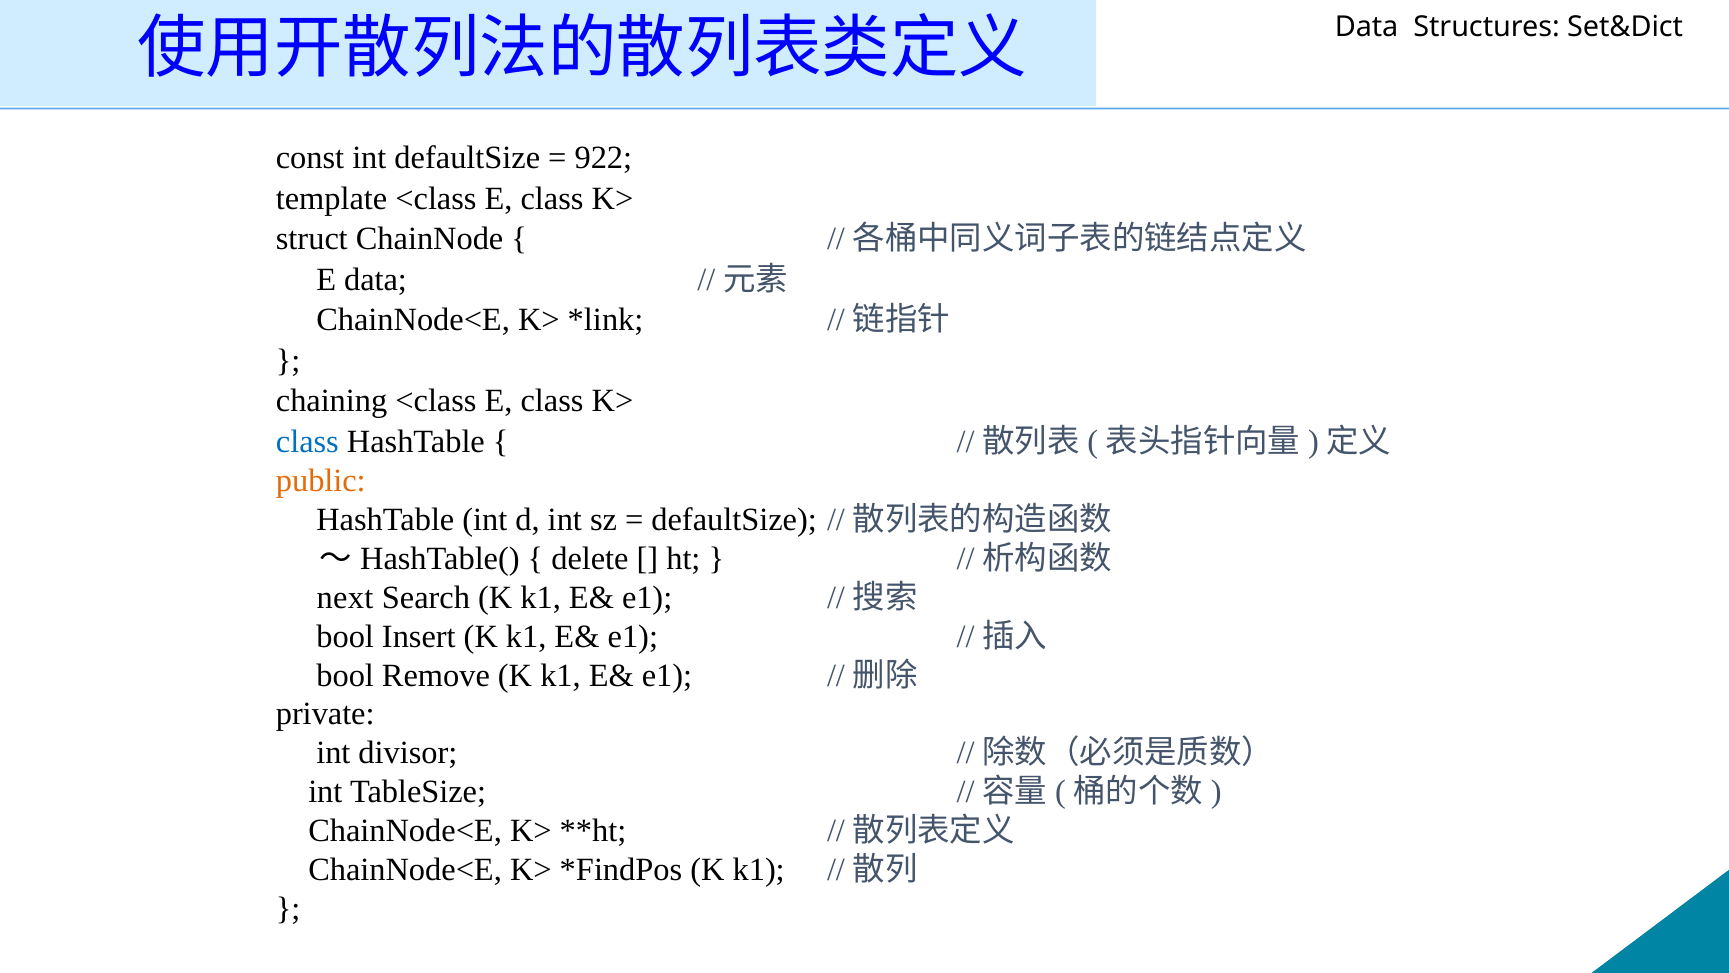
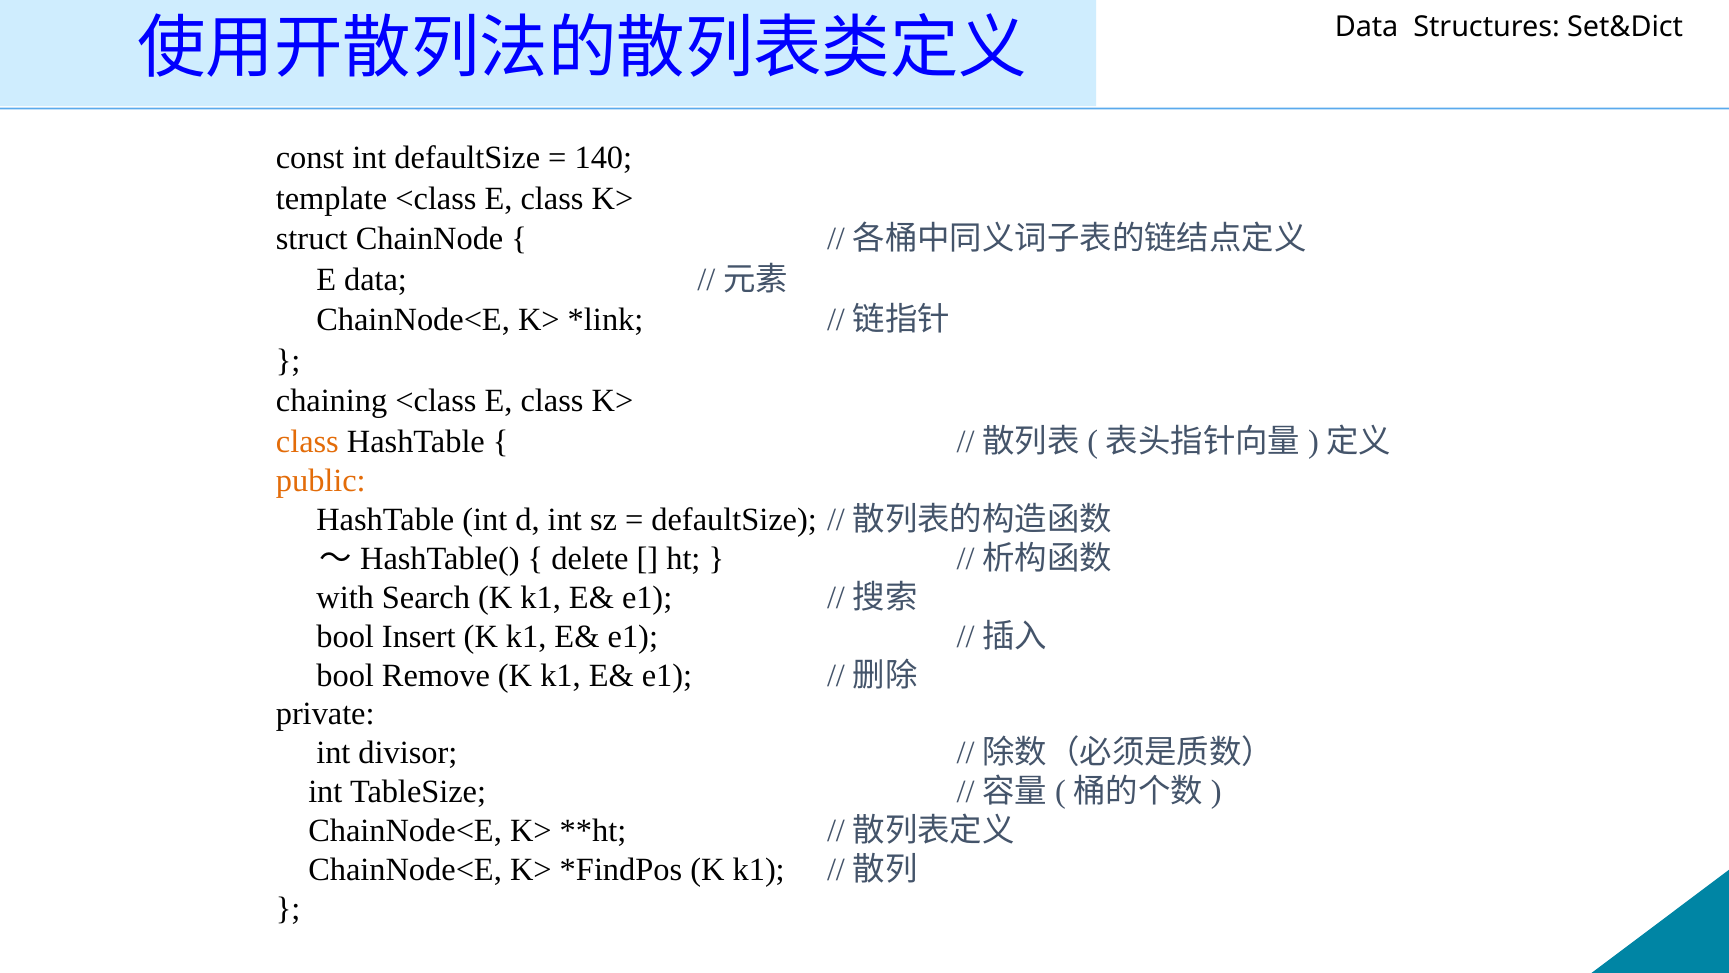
922: 922 -> 140
class at (307, 442) colour: blue -> orange
next: next -> with
